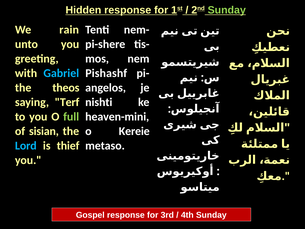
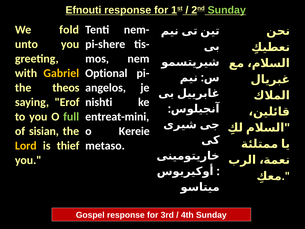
Hidden: Hidden -> Efnouti
rain: rain -> fold
Gabriel colour: light blue -> yellow
Pishashf: Pishashf -> Optional
Terf: Terf -> Erof
heaven-mini: heaven-mini -> entreat-mini
Lord colour: light blue -> yellow
